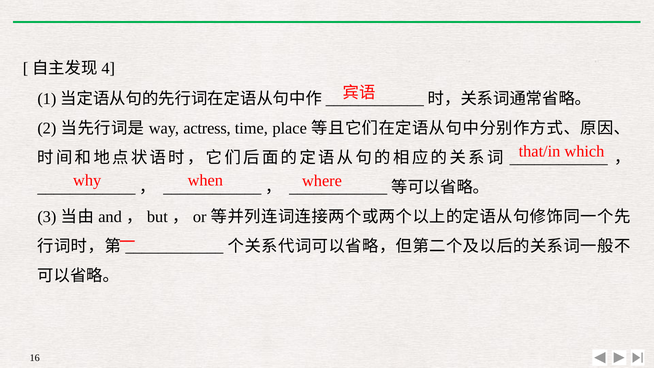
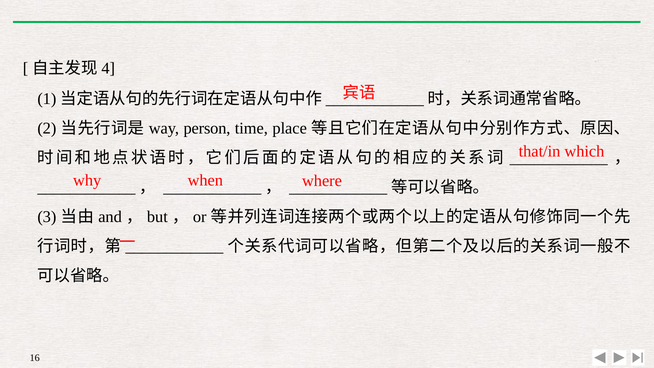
actress: actress -> person
